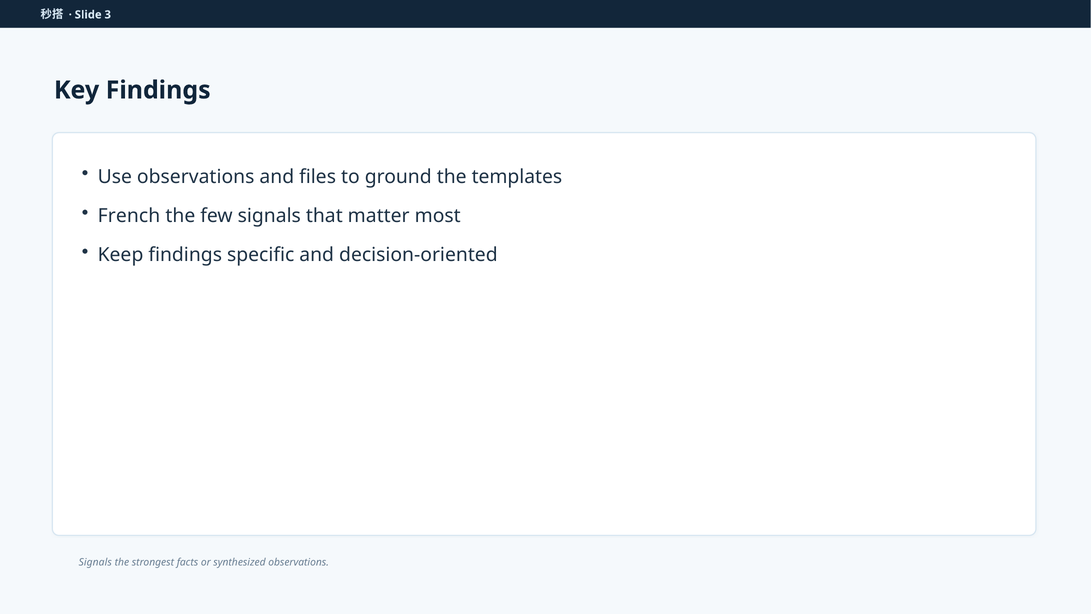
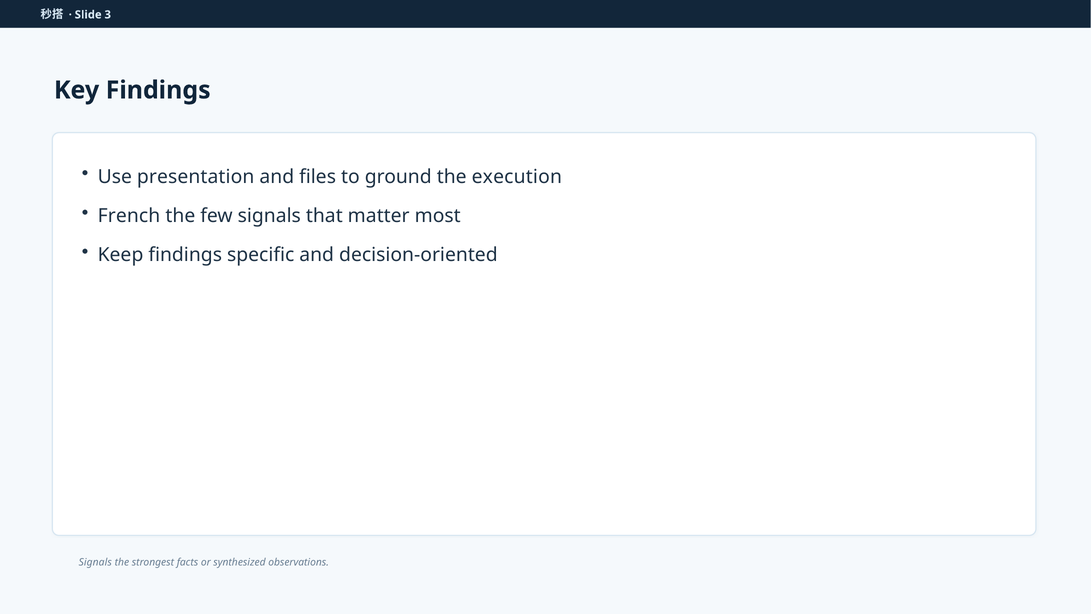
Use observations: observations -> presentation
templates: templates -> execution
